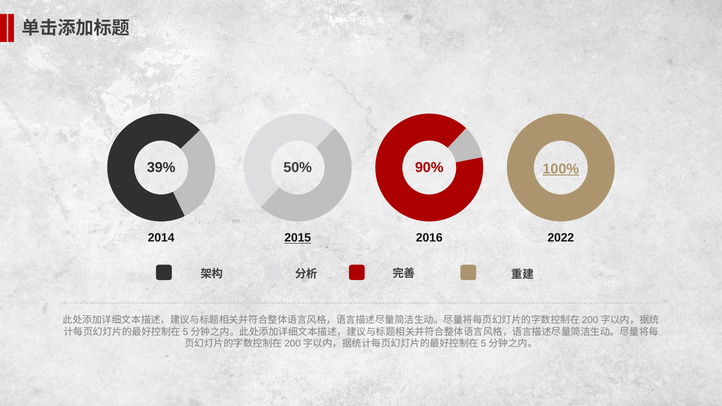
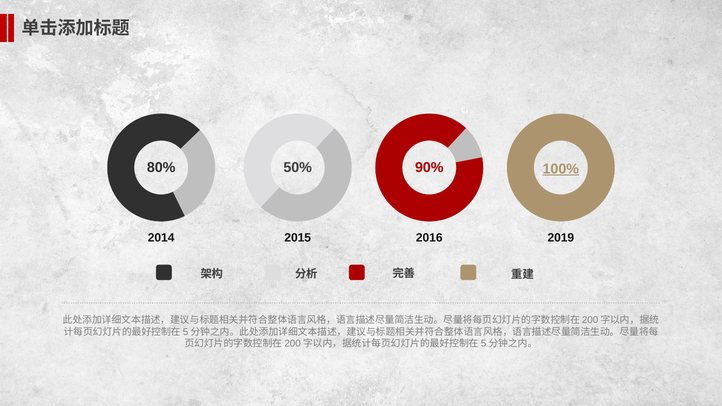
39%: 39% -> 80%
2015 underline: present -> none
2022: 2022 -> 2019
